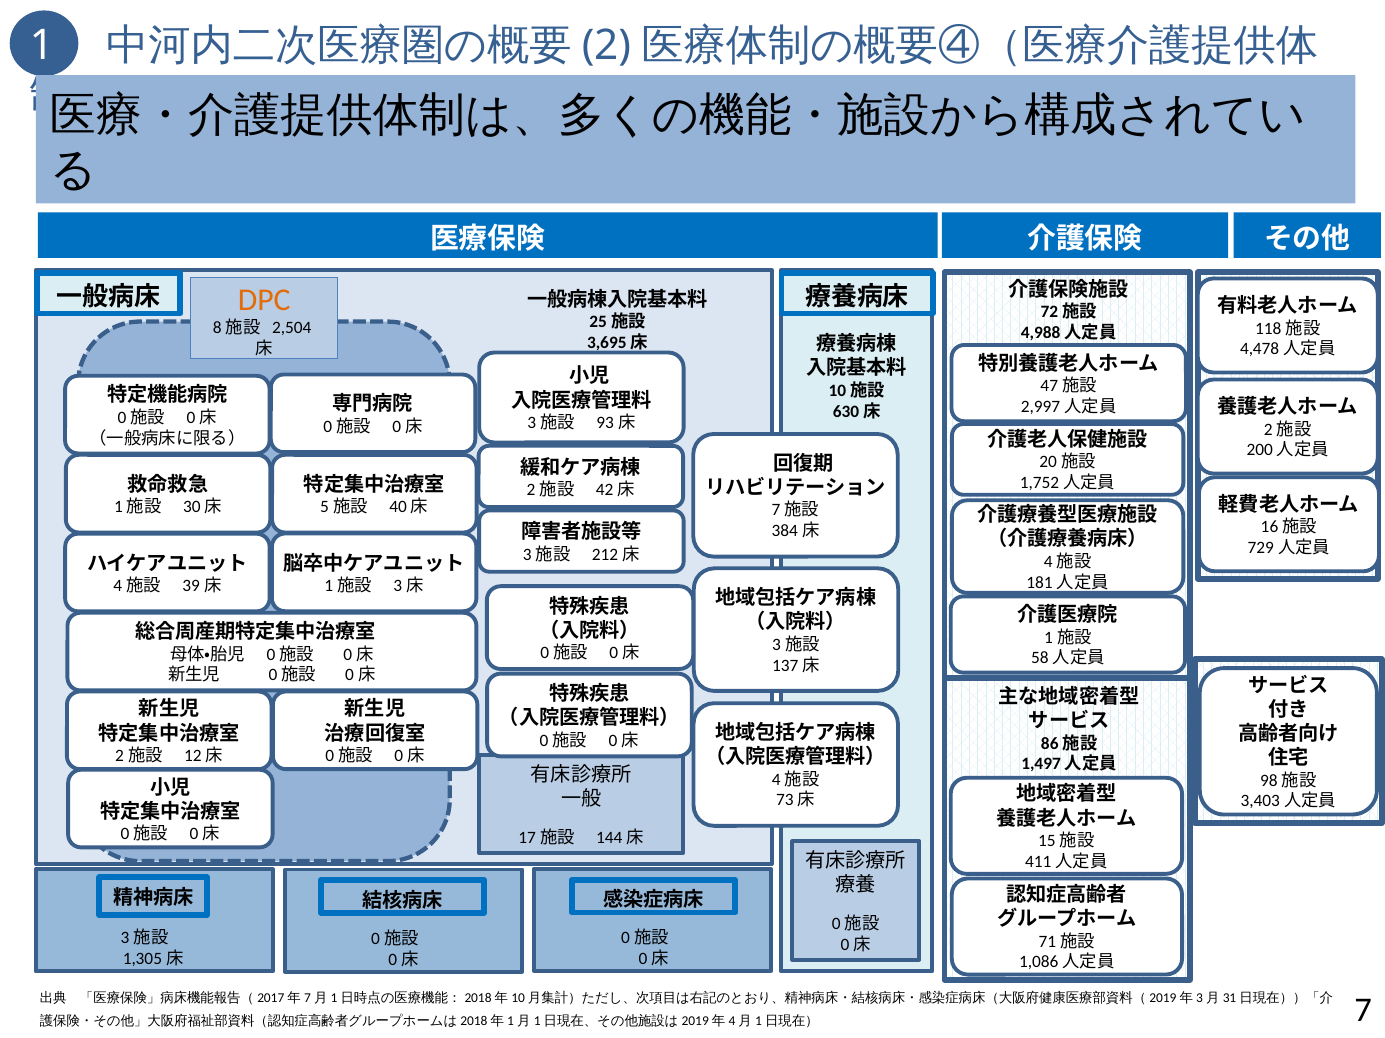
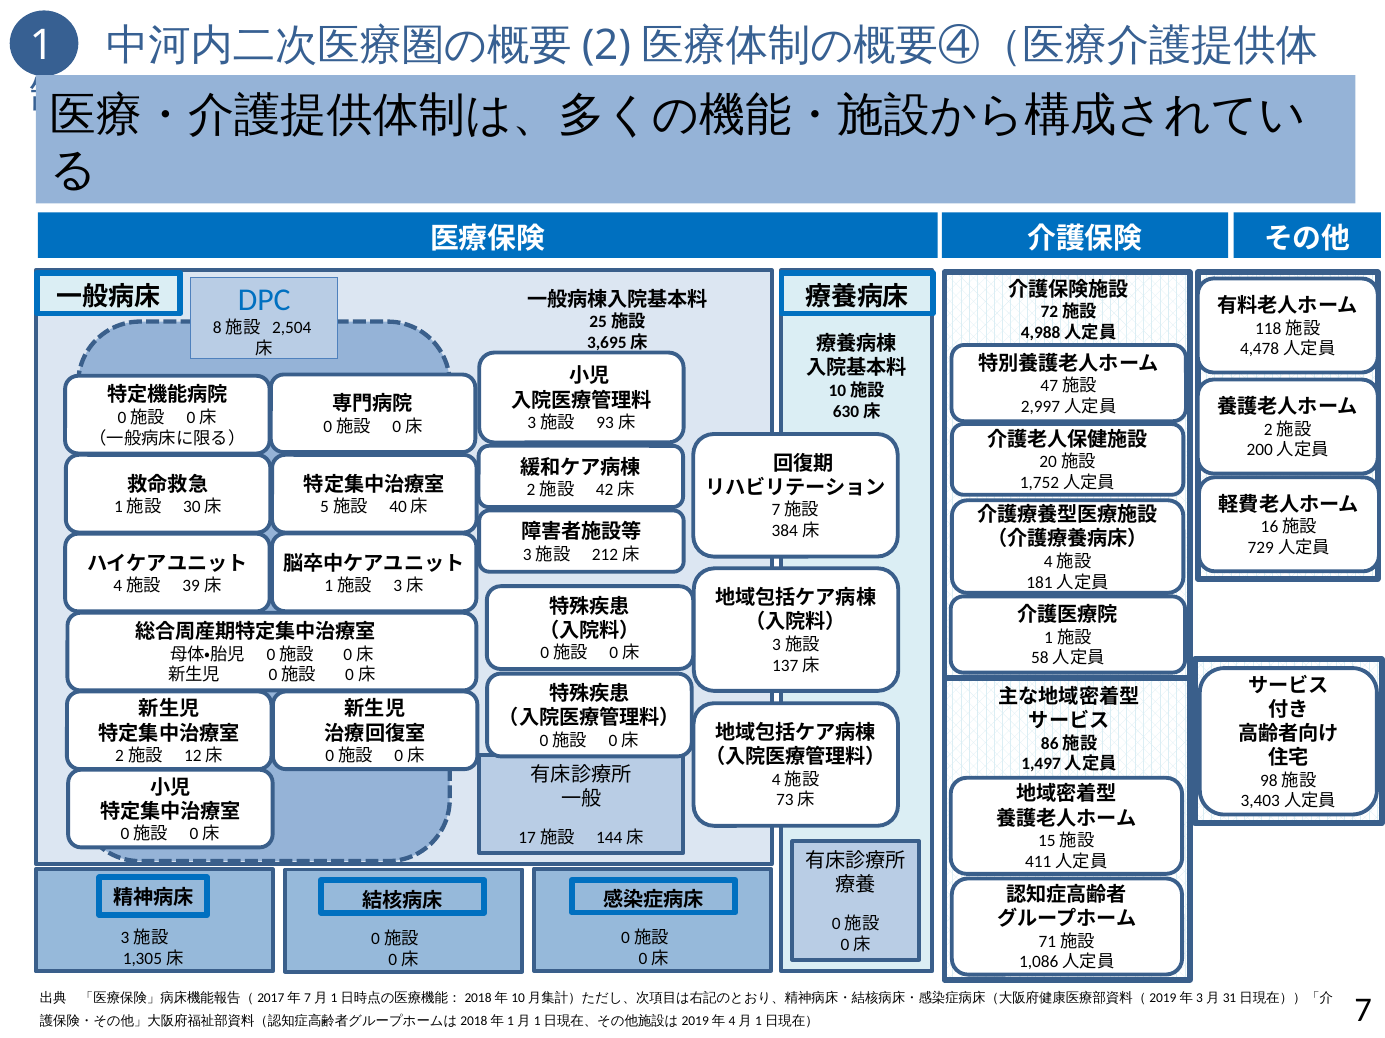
DPC colour: orange -> blue
